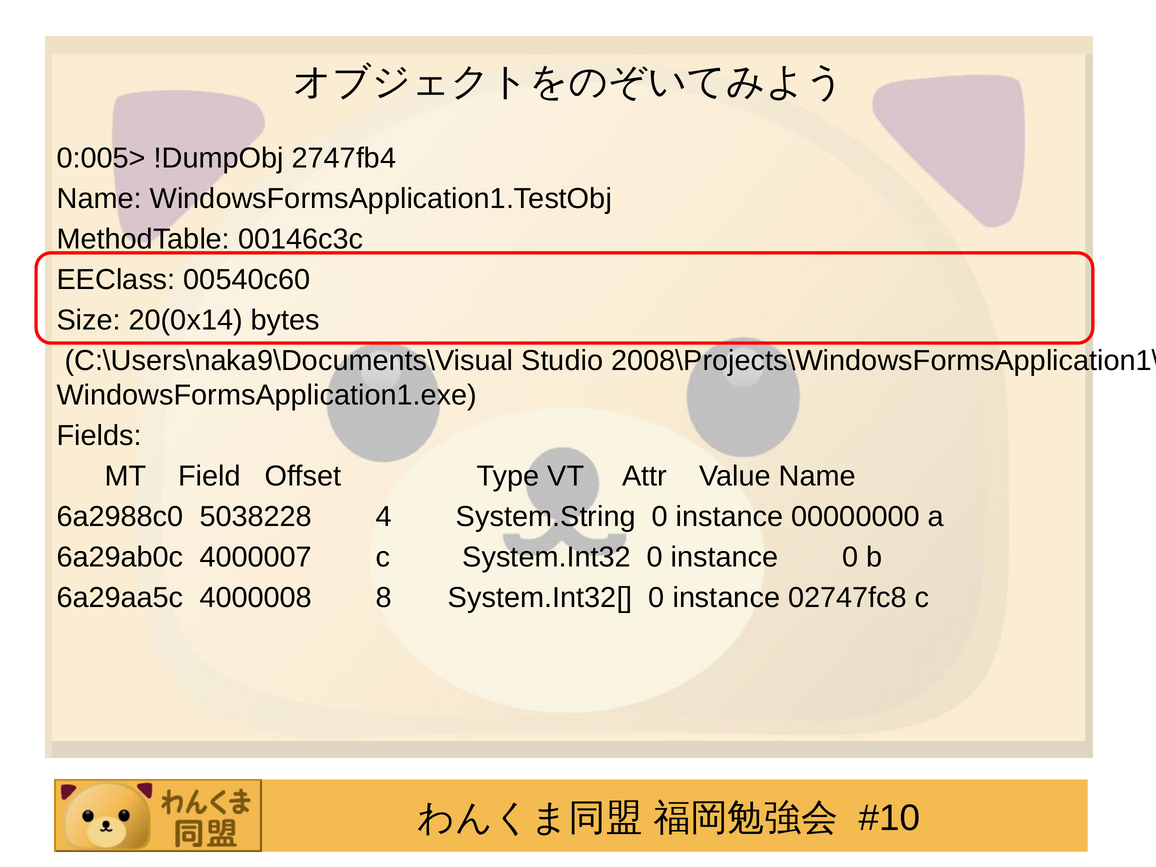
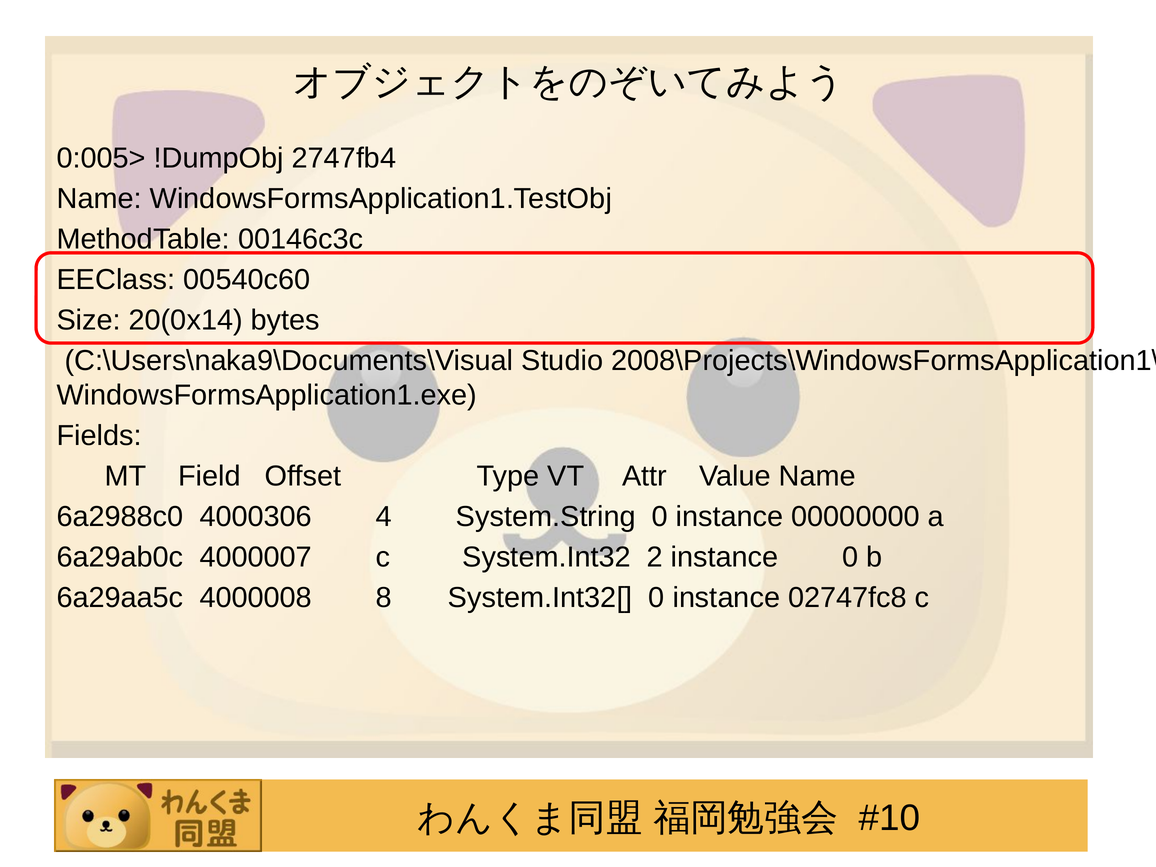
5038228: 5038228 -> 4000306
System.Int32 0: 0 -> 2
